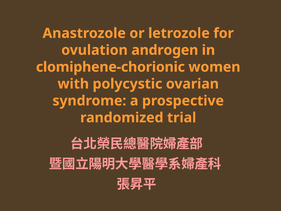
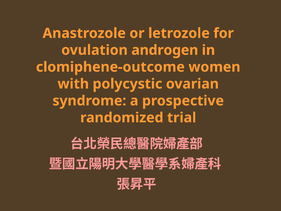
clomiphene-chorionic: clomiphene-chorionic -> clomiphene-outcome
